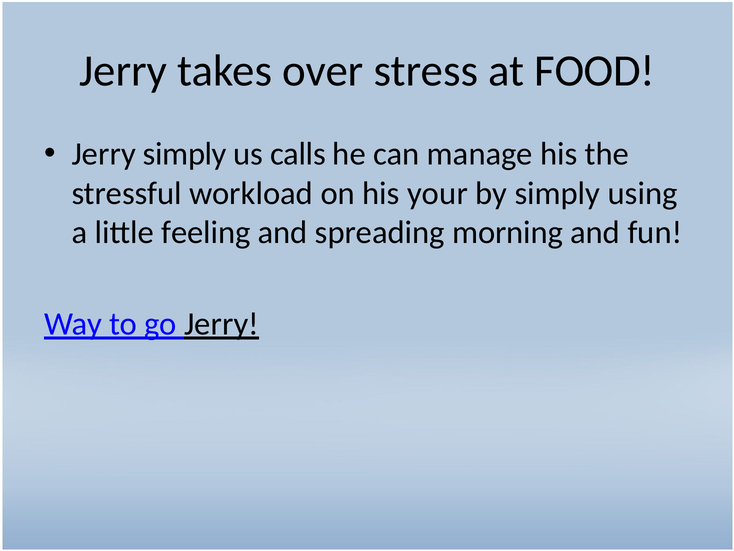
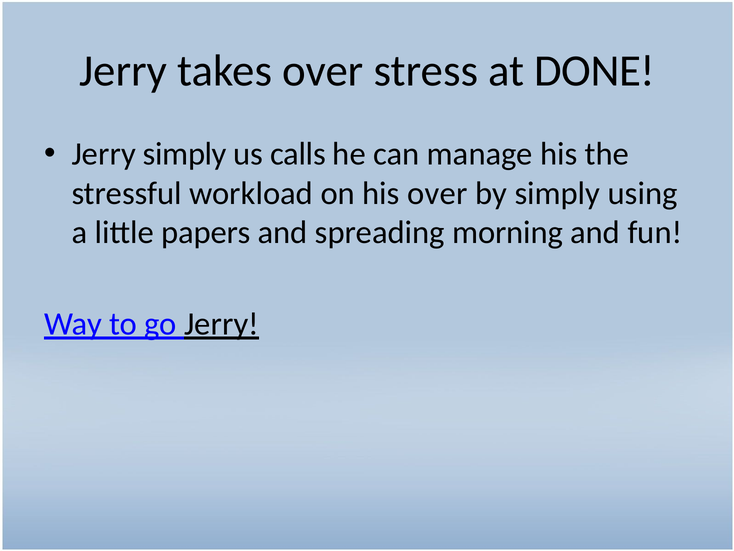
FOOD: FOOD -> DONE
his your: your -> over
feeling: feeling -> papers
